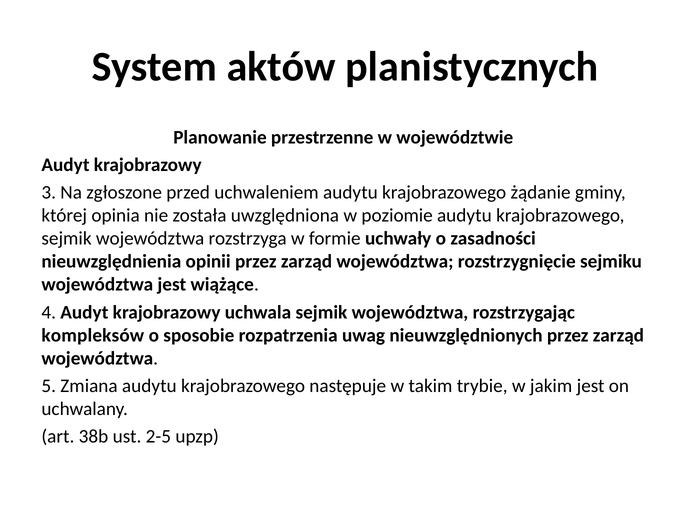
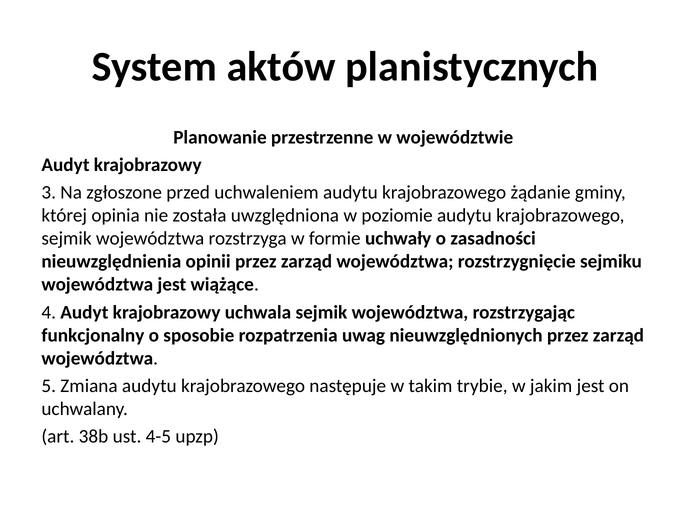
kompleksów: kompleksów -> funkcjonalny
2-5: 2-5 -> 4-5
